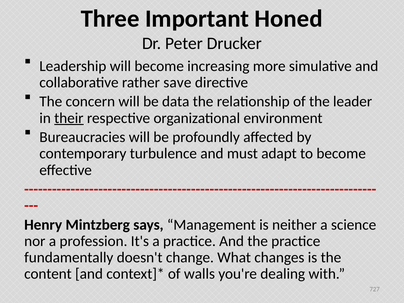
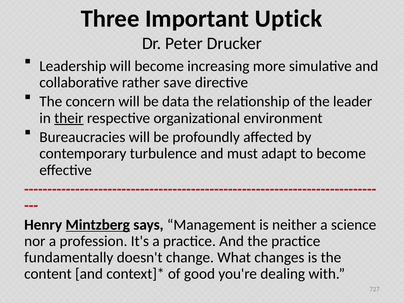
Honed: Honed -> Uptick
Mintzberg underline: none -> present
walls: walls -> good
